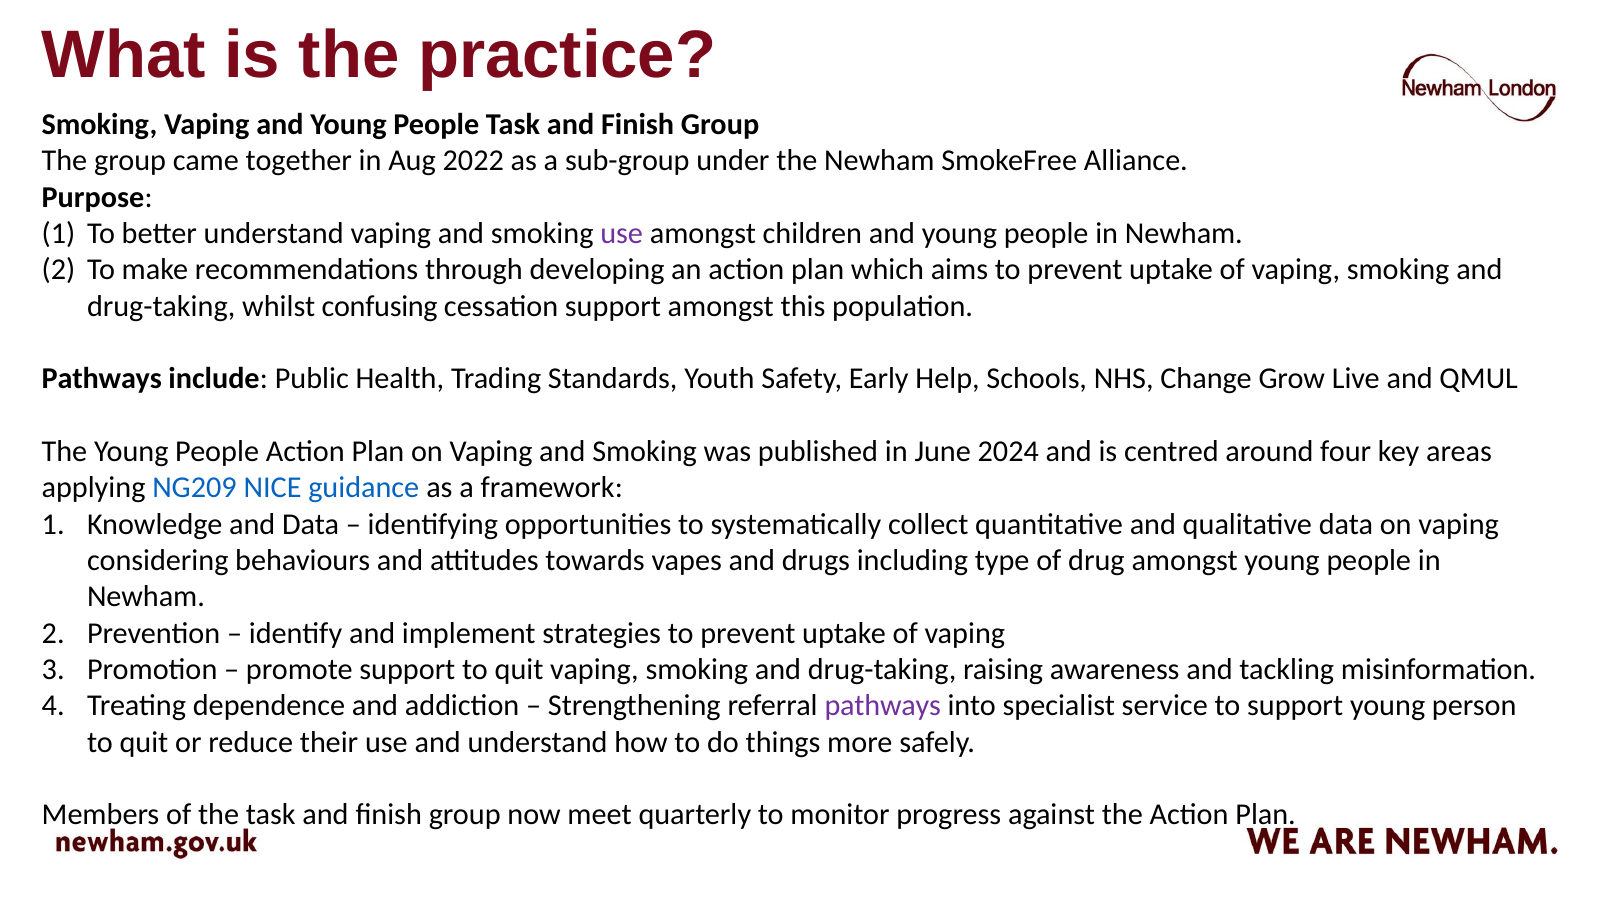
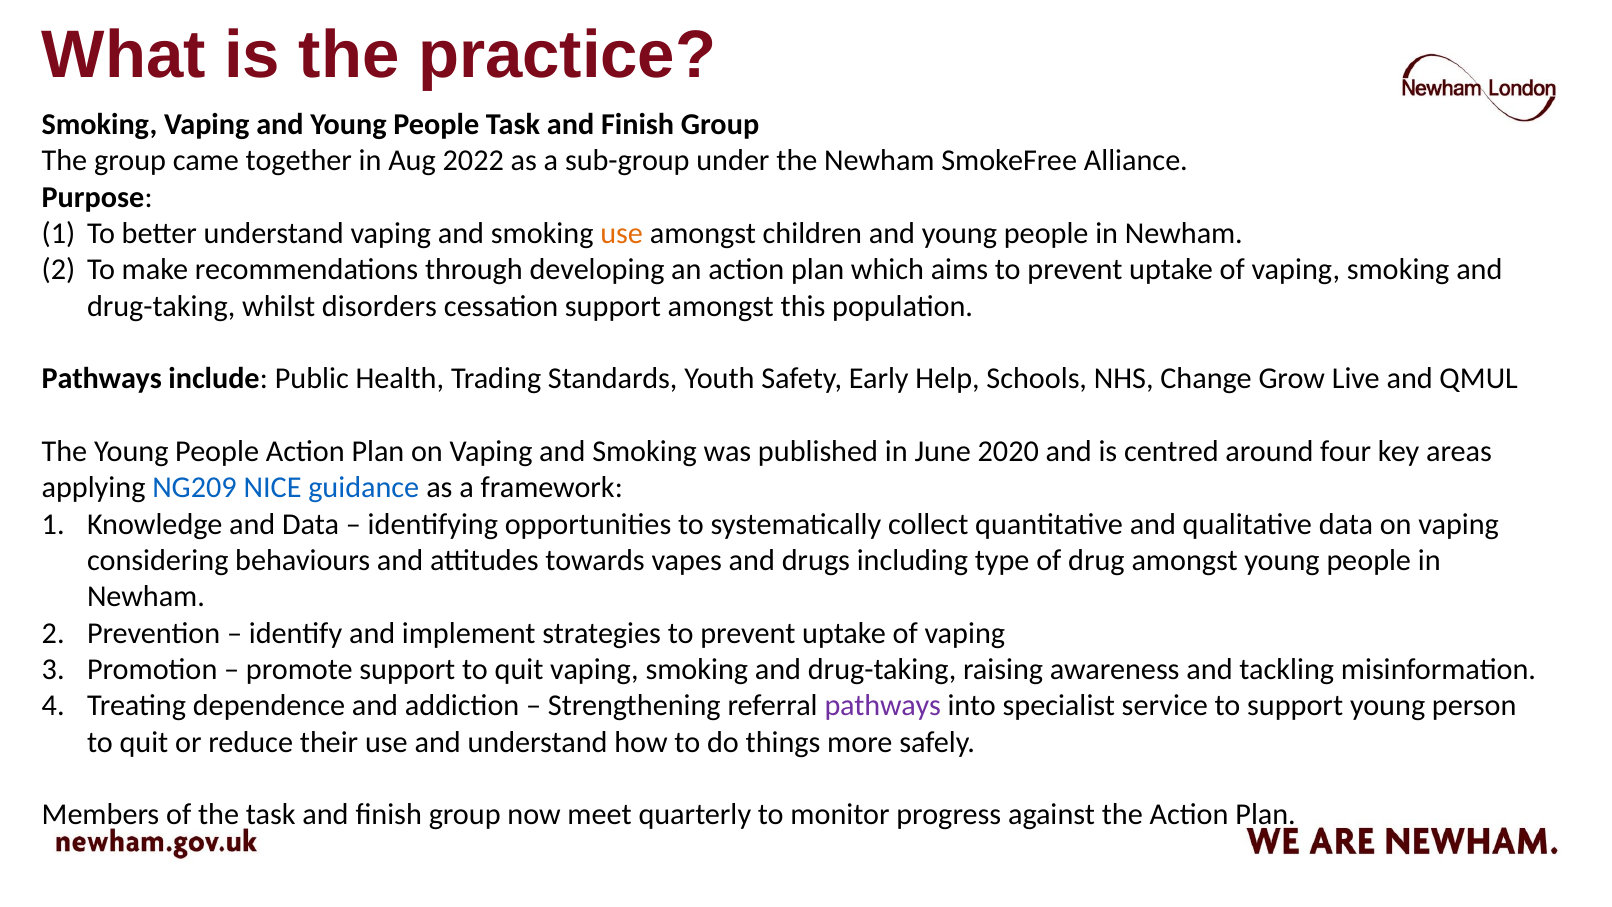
use at (622, 233) colour: purple -> orange
confusing: confusing -> disorders
2024: 2024 -> 2020
